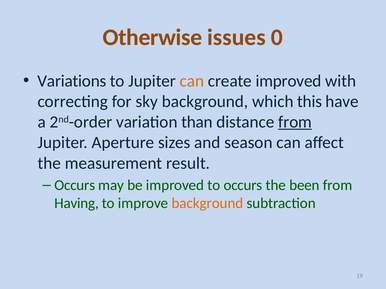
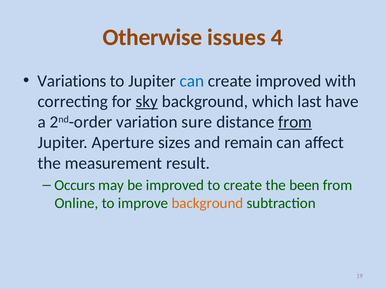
0: 0 -> 4
can at (192, 81) colour: orange -> blue
sky underline: none -> present
this: this -> last
than: than -> sure
season: season -> remain
to occurs: occurs -> create
Having: Having -> Online
